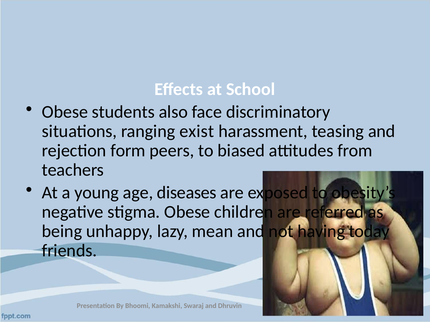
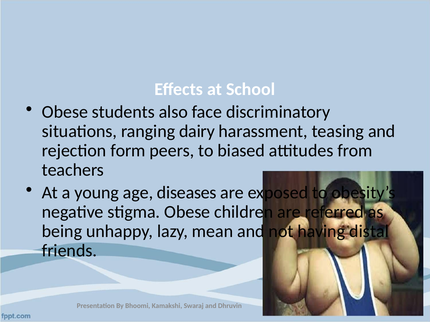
exist: exist -> dairy
today: today -> distal
